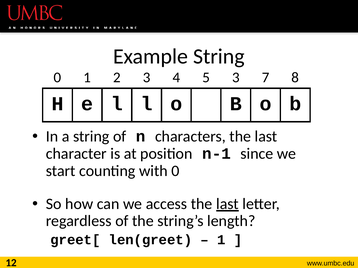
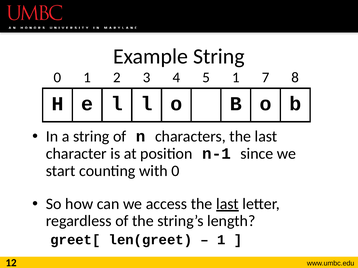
5 3: 3 -> 1
